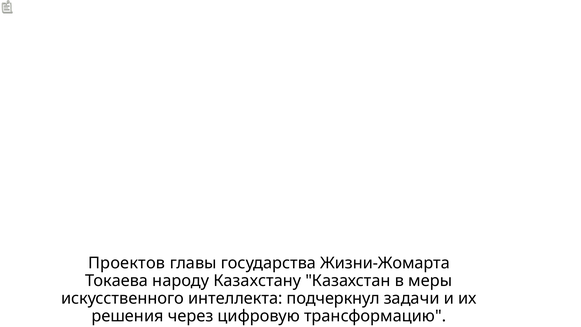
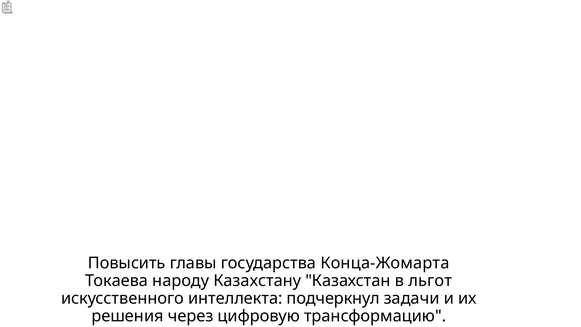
Проектов: Проектов -> Повысить
Жизни-Жомарта: Жизни-Жомарта -> Конца-Жомарта
меры: меры -> льгот
